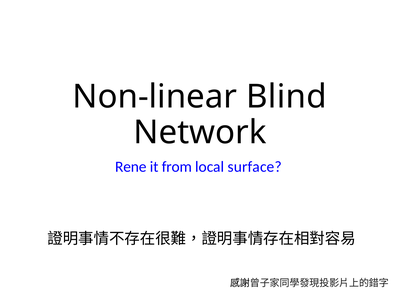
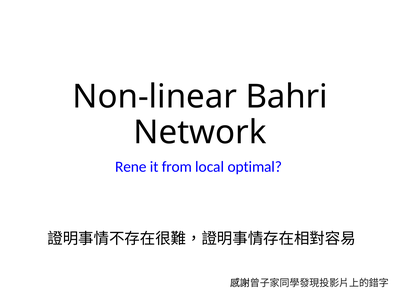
Blind: Blind -> Bahri
surface: surface -> optimal
